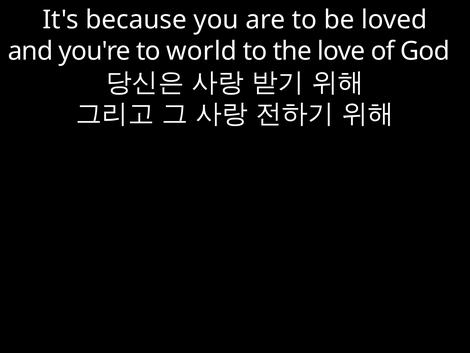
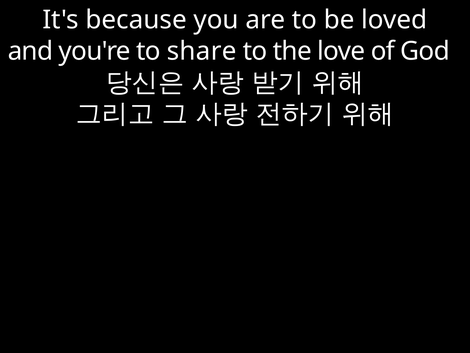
world: world -> share
